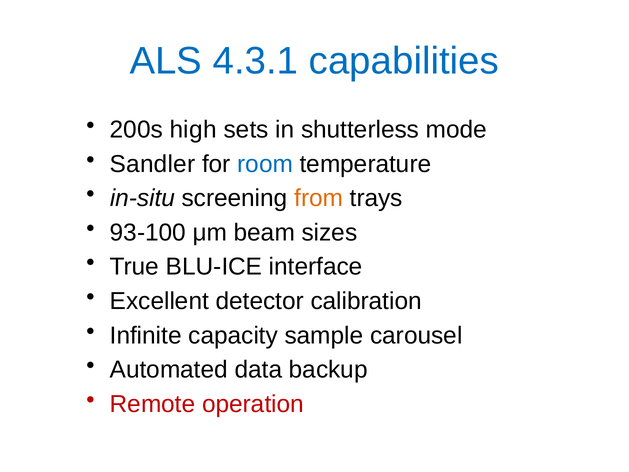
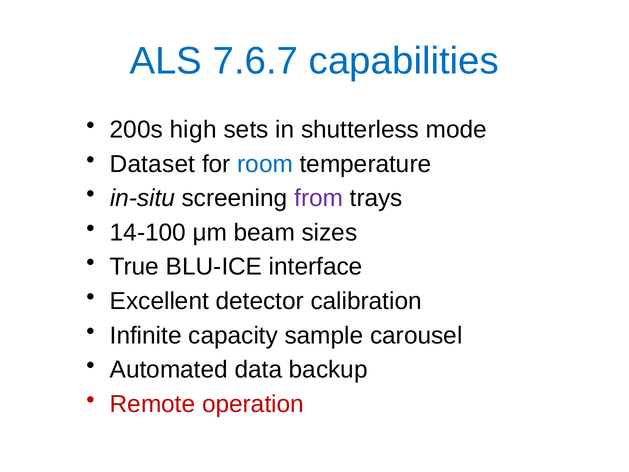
4.3.1: 4.3.1 -> 7.6.7
Sandler: Sandler -> Dataset
from colour: orange -> purple
93-100: 93-100 -> 14-100
